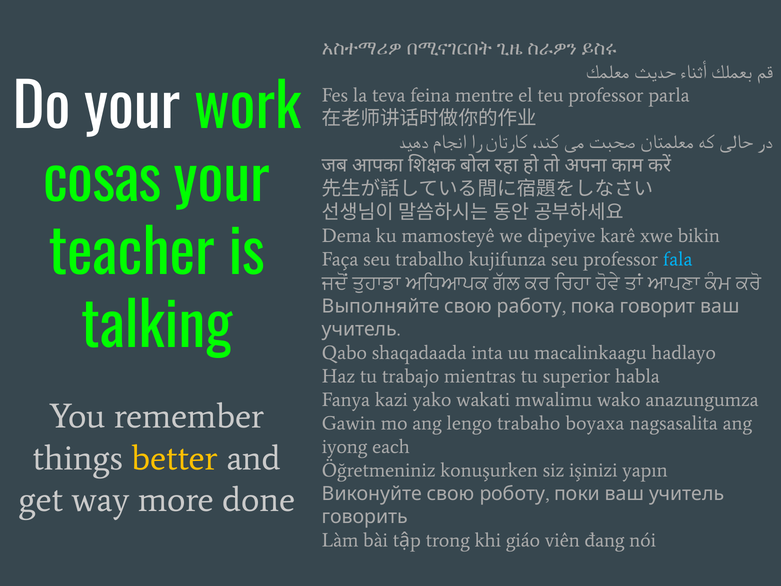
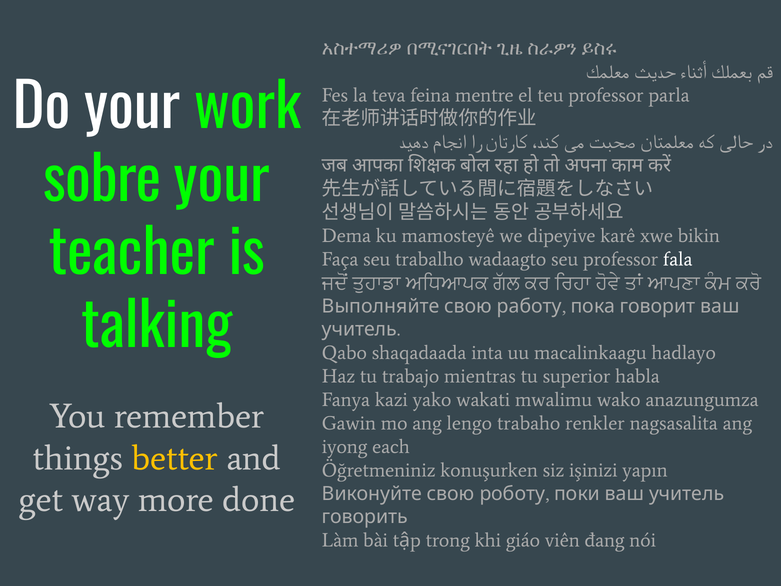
cosas: cosas -> sobre
kujifunza: kujifunza -> wadaagto
fala colour: light blue -> white
boyaxa: boyaxa -> renkler
